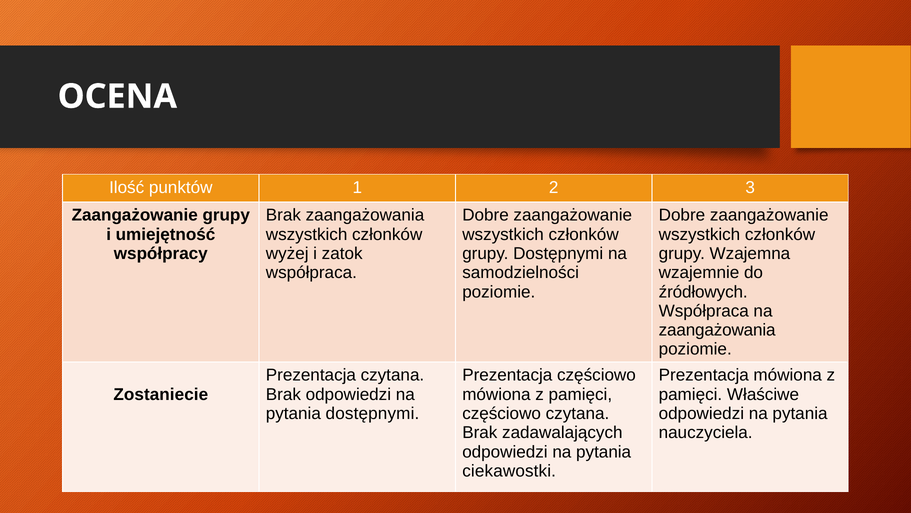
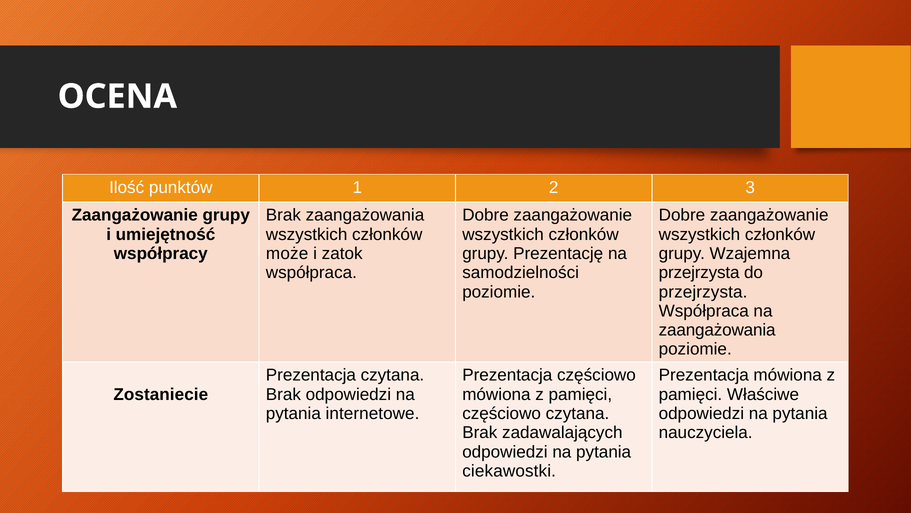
wyżej: wyżej -> może
grupy Dostępnymi: Dostępnymi -> Prezentację
wzajemnie at (699, 272): wzajemnie -> przejrzysta
źródłowych at (703, 292): źródłowych -> przejrzysta
pytania dostępnymi: dostępnymi -> internetowe
